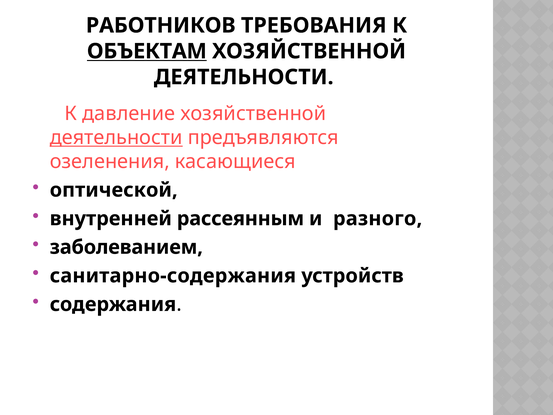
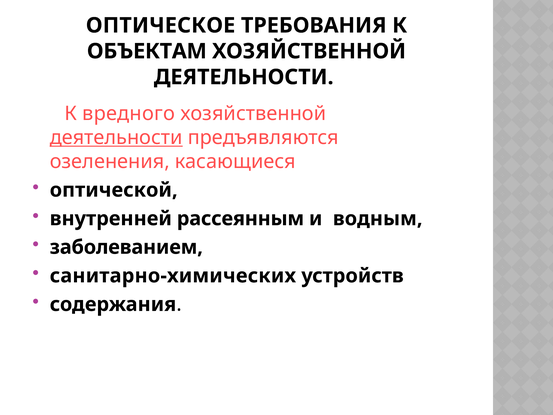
РАБОТНИКОВ: РАБОТНИКОВ -> ОПТИЧЕСКОЕ
ОБЪЕКТАМ underline: present -> none
давление: давление -> вредного
разного: разного -> водным
санитарно-содержания: санитарно-содержания -> санитарно-химических
